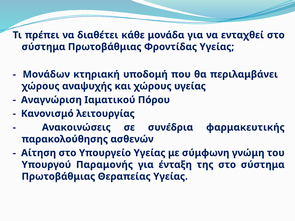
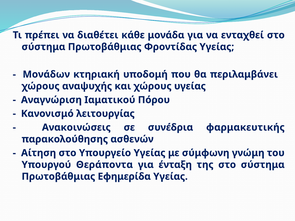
Παραμονής: Παραμονής -> Θεράποντα
Θεραπείας: Θεραπείας -> Εφημερίδα
